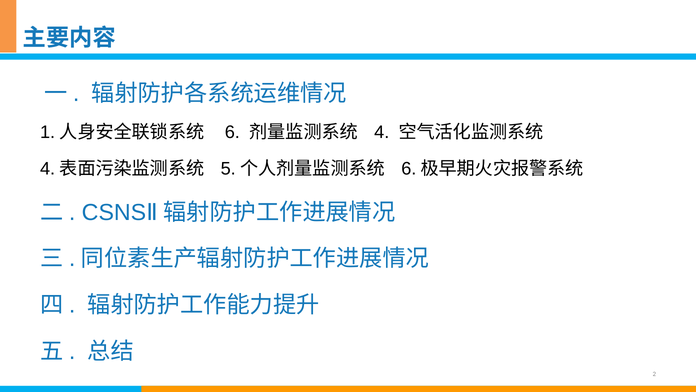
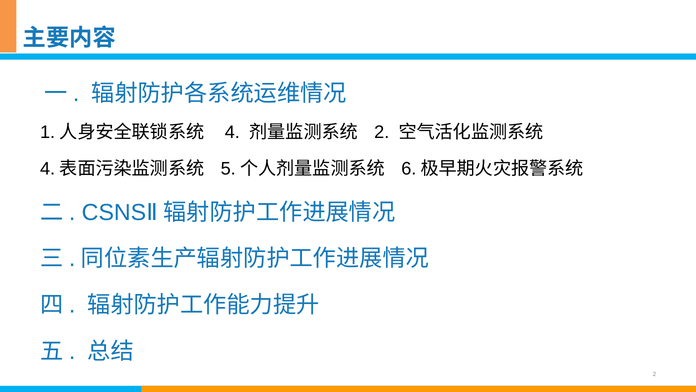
6: 6 -> 4
4 at (382, 132): 4 -> 2
